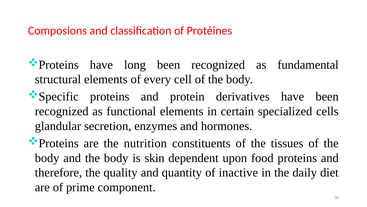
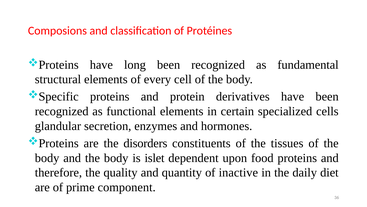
nutrition: nutrition -> disorders
skin: skin -> islet
